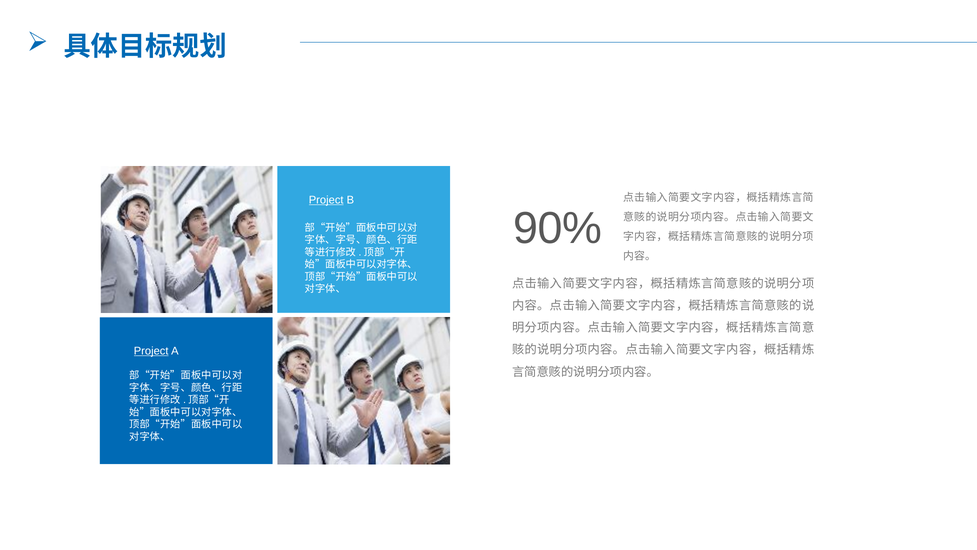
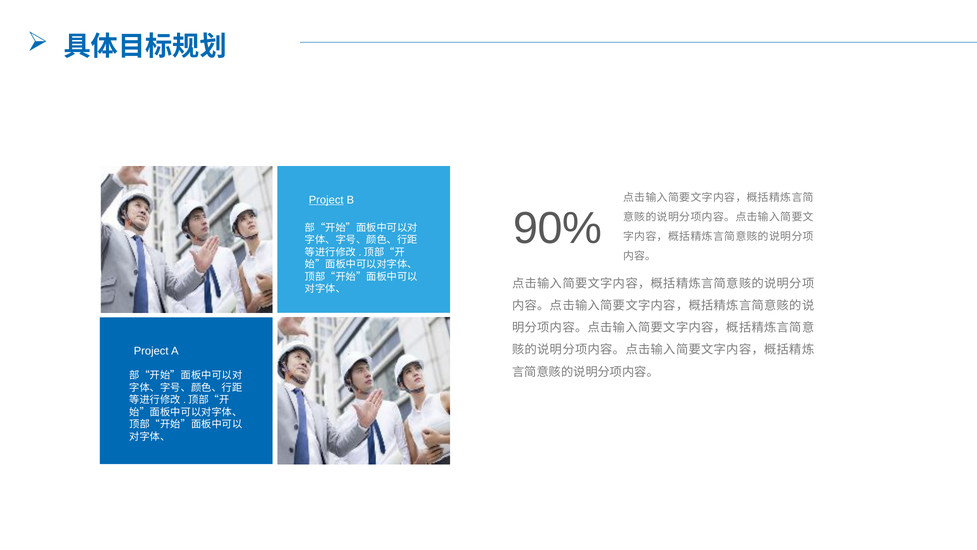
Project at (151, 351) underline: present -> none
